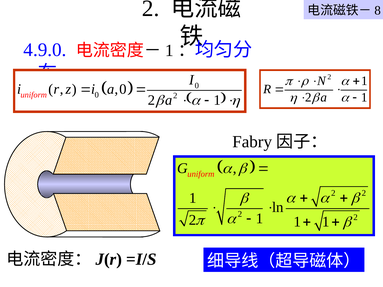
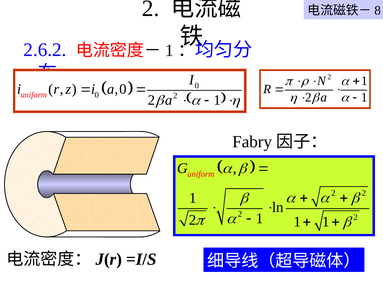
4.9.0: 4.9.0 -> 2.6.2
